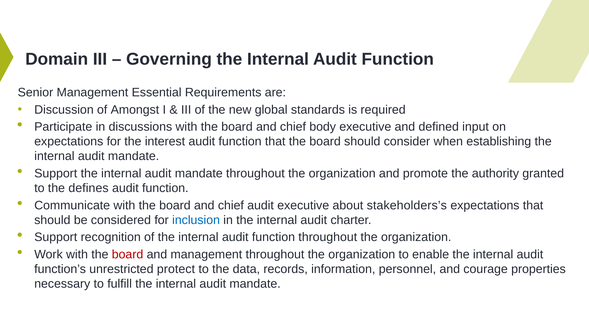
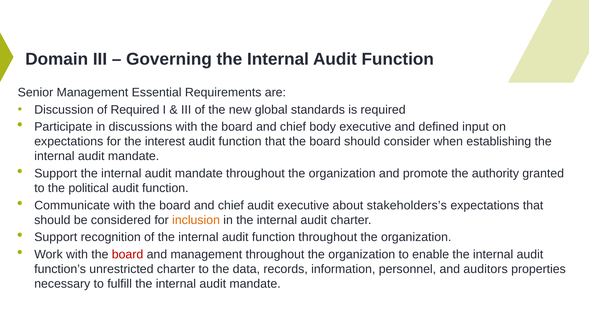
of Amongst: Amongst -> Required
defines: defines -> political
inclusion colour: blue -> orange
unrestricted protect: protect -> charter
courage: courage -> auditors
